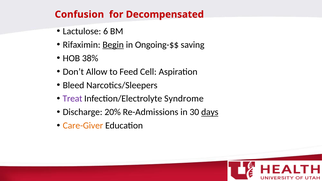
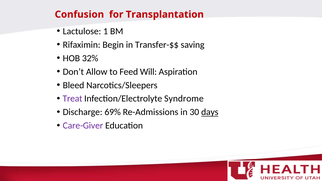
Decompensated: Decompensated -> Transplantation
6: 6 -> 1
Begin underline: present -> none
Ongoing-$$: Ongoing-$$ -> Transfer-$$
38%: 38% -> 32%
Cell: Cell -> Will
20%: 20% -> 69%
Care-Giver colour: orange -> purple
